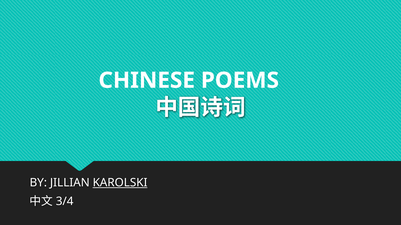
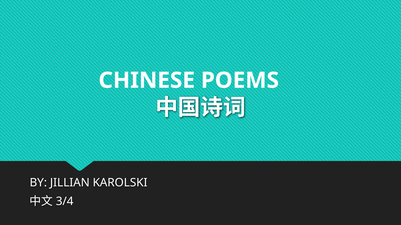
KAROLSKI underline: present -> none
